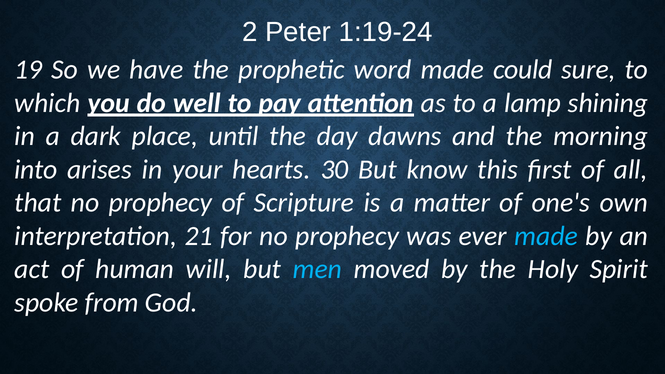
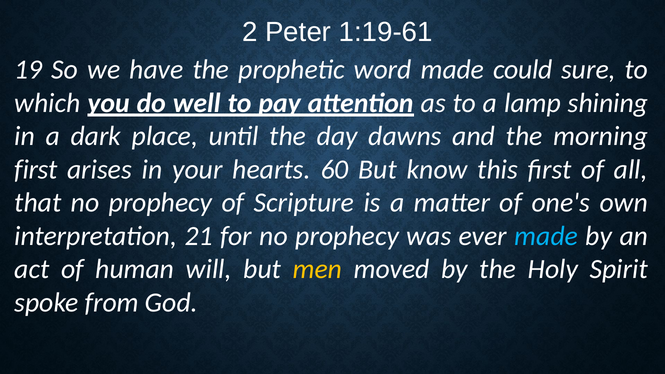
1:19-24: 1:19-24 -> 1:19-61
into at (36, 170): into -> first
30: 30 -> 60
men colour: light blue -> yellow
